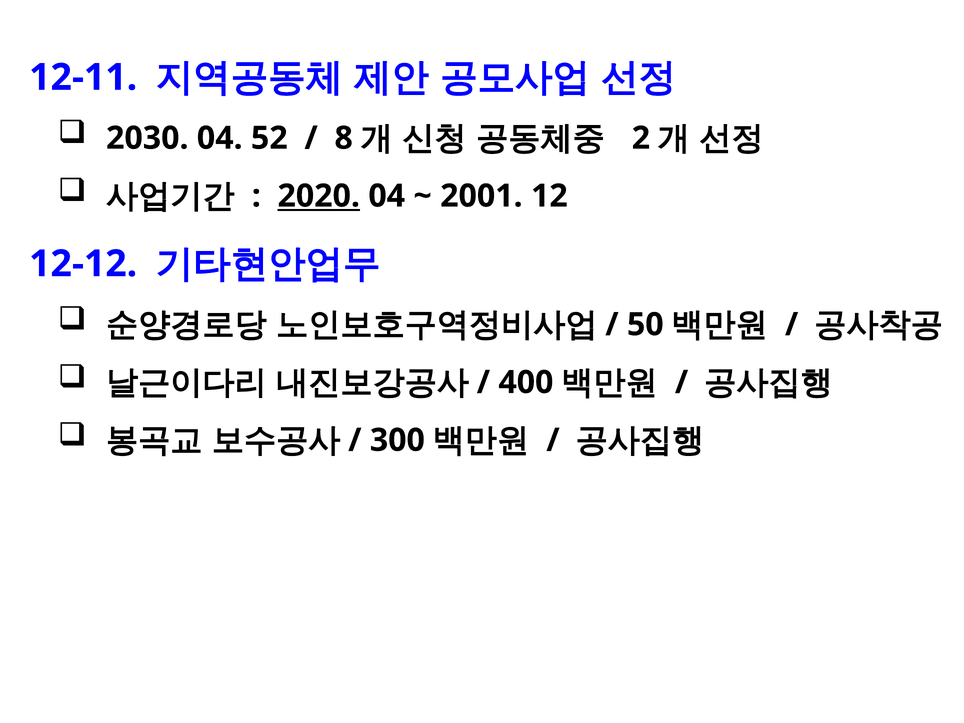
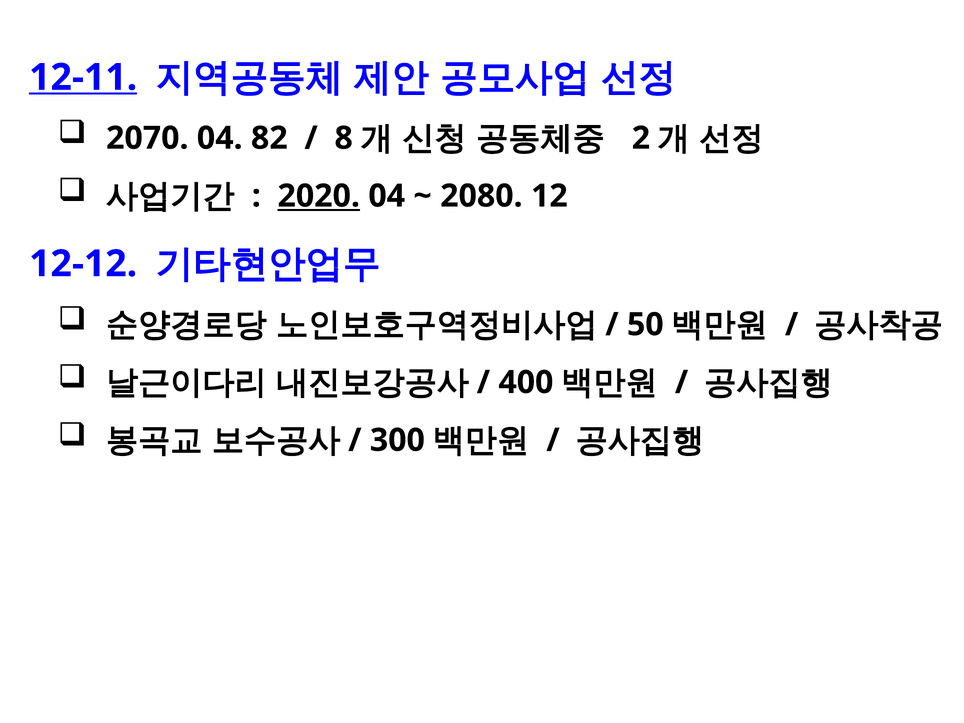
12-11 underline: none -> present
2030: 2030 -> 2070
52: 52 -> 82
2001: 2001 -> 2080
